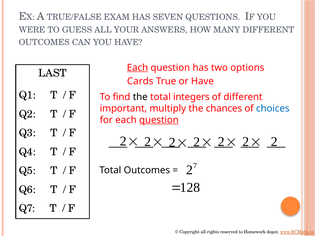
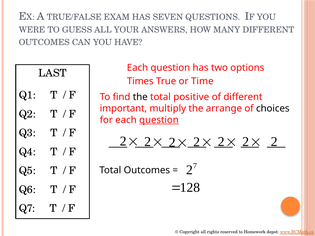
Each at (137, 68) underline: present -> none
Cards: Cards -> Times
or Have: Have -> Time
integers: integers -> positive
chances: chances -> arrange
choices colour: blue -> black
